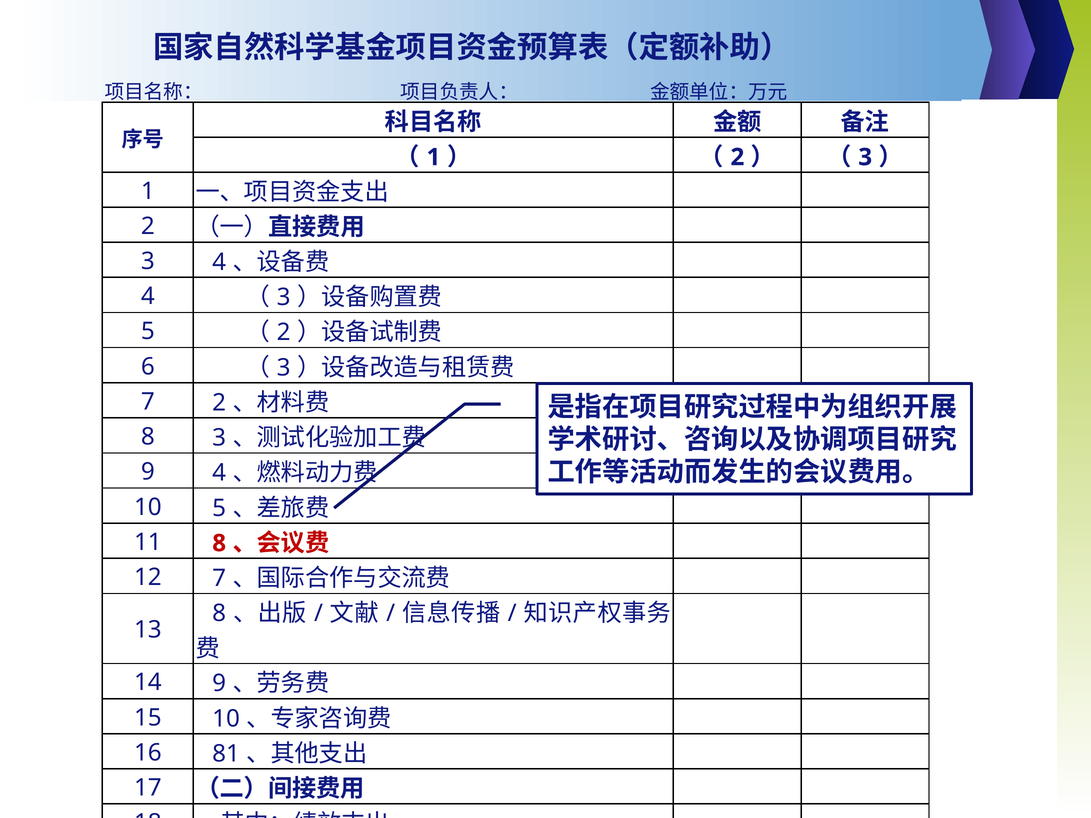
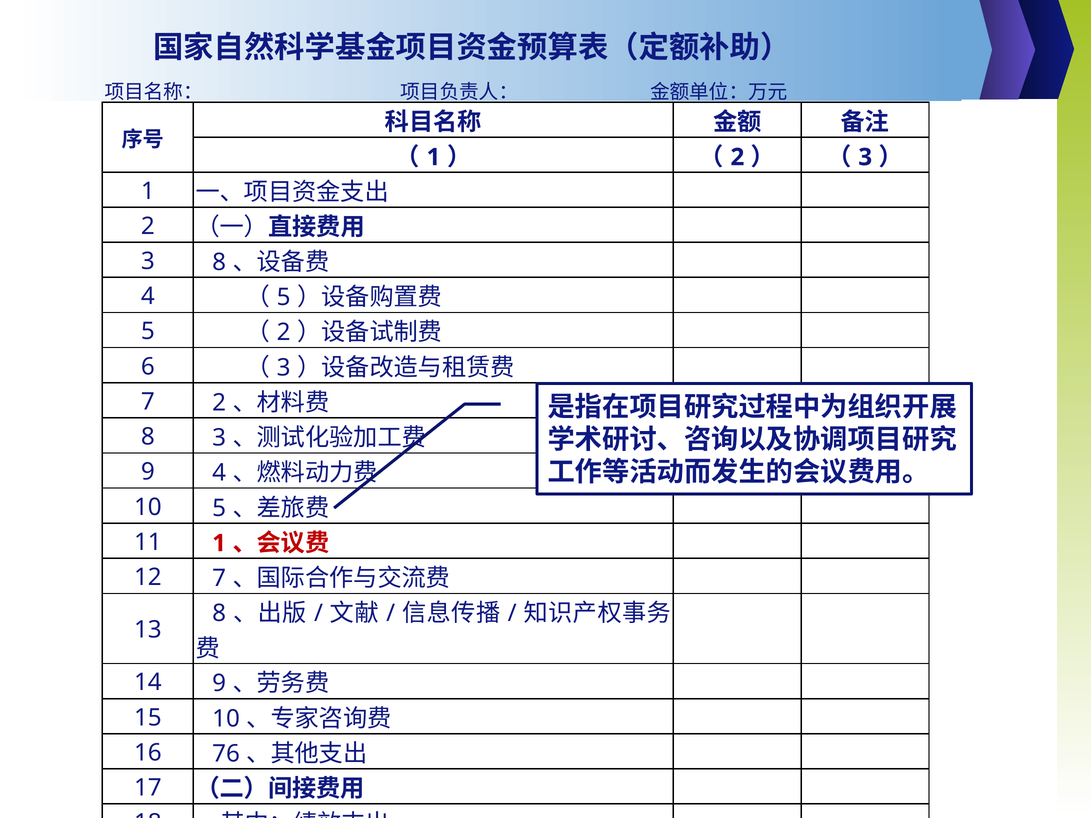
3 4: 4 -> 8
3 at (284, 297): 3 -> 5
11 8: 8 -> 1
81: 81 -> 76
